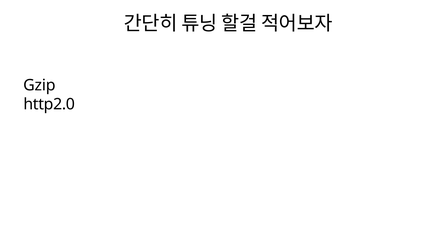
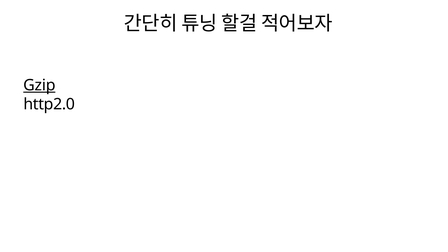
Gzip underline: none -> present
